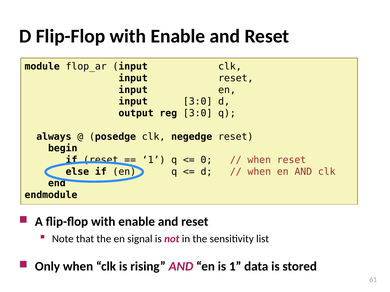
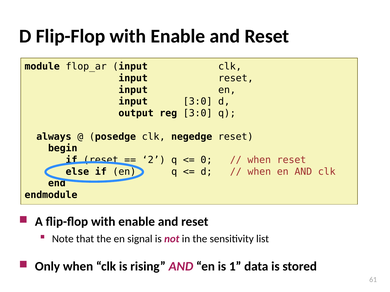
1 at (154, 160): 1 -> 2
